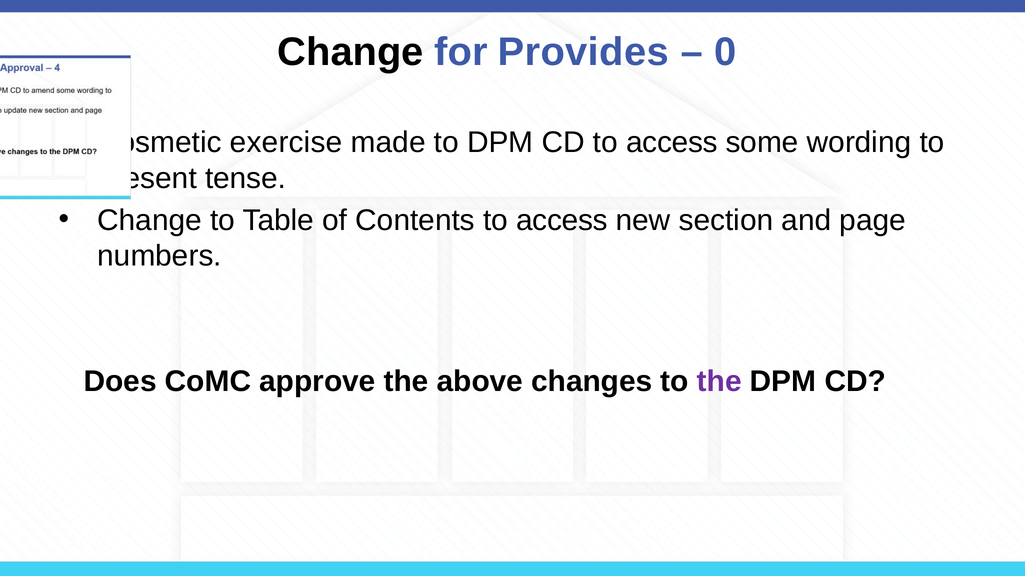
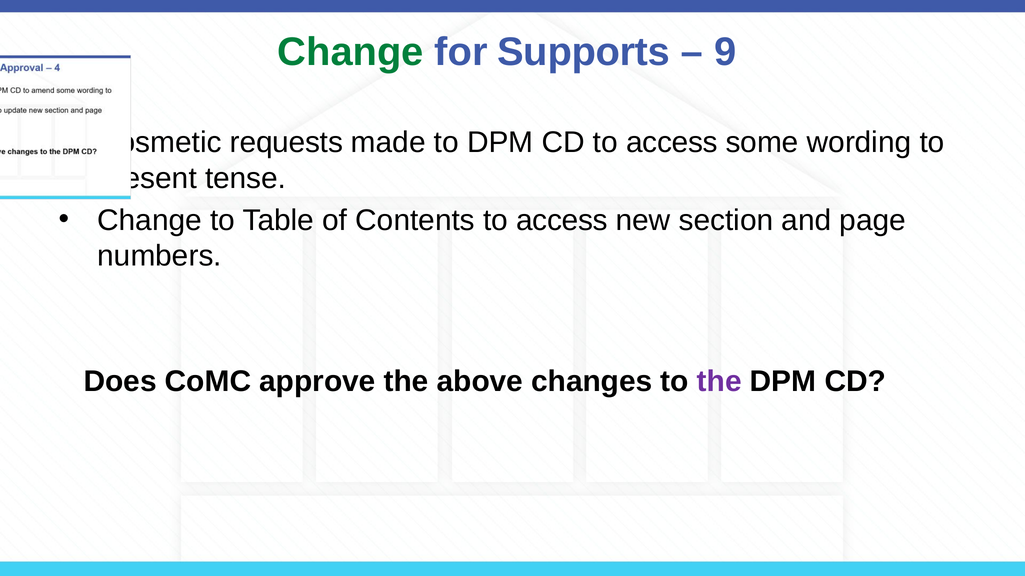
Change at (350, 52) colour: black -> green
Provides: Provides -> Supports
0: 0 -> 9
exercise: exercise -> requests
